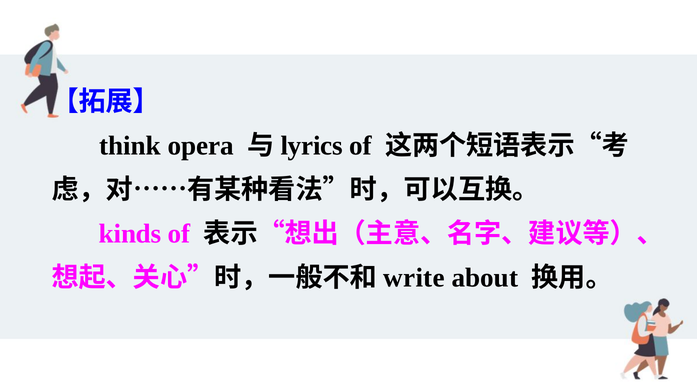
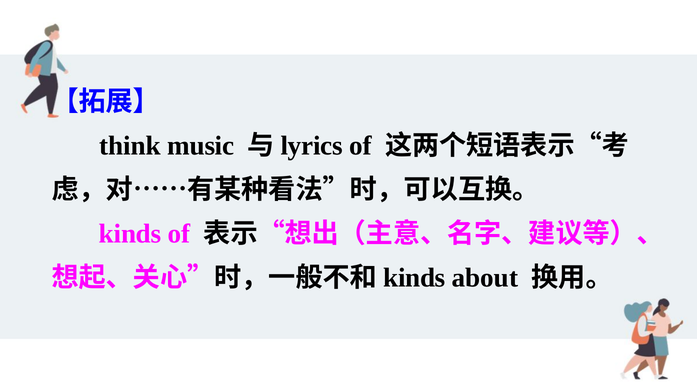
opera: opera -> music
write at (414, 278): write -> kinds
